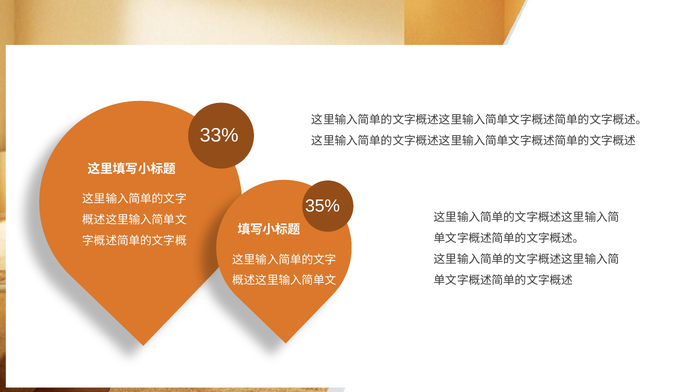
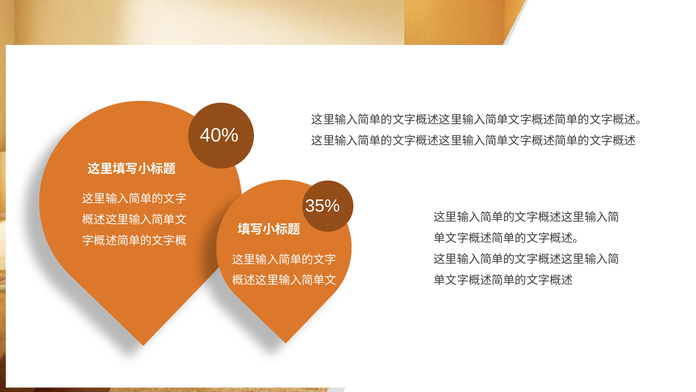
33%: 33% -> 40%
